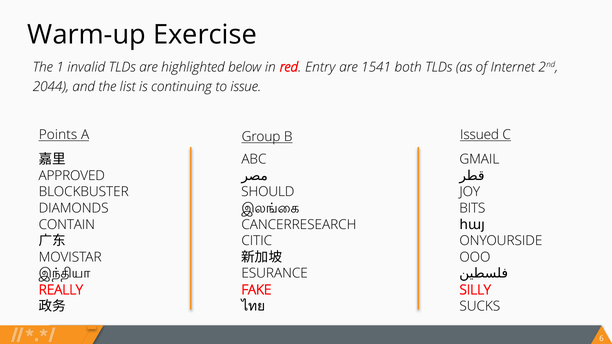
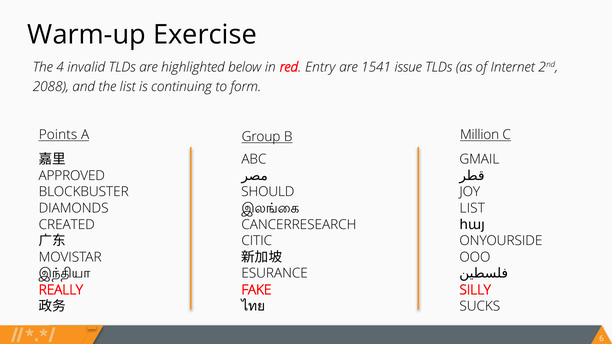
1: 1 -> 4
both: both -> issue
2044: 2044 -> 2088
issue: issue -> form
Issued: Issued -> Million
BITS at (472, 208): BITS -> LIST
CONTAIN: CONTAIN -> CREATED
